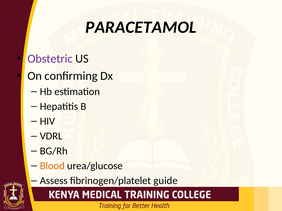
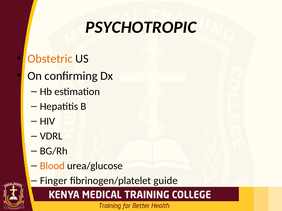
PARACETAMOL: PARACETAMOL -> PSYCHOTROPIC
Obstetric colour: purple -> orange
Assess: Assess -> Finger
